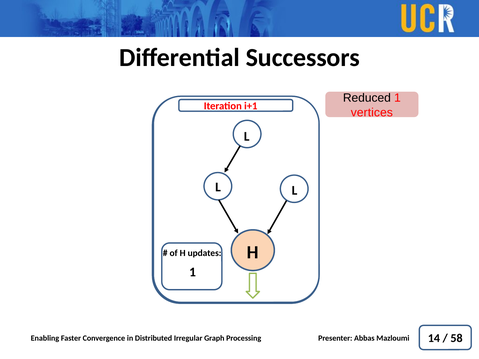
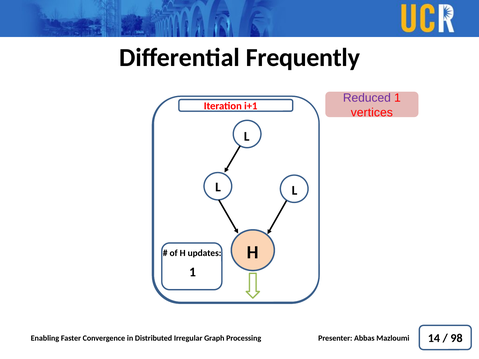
Successors: Successors -> Frequently
Reduced colour: black -> purple
58: 58 -> 98
